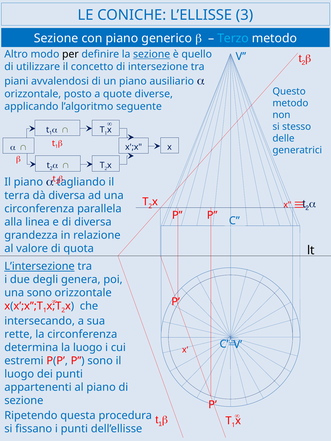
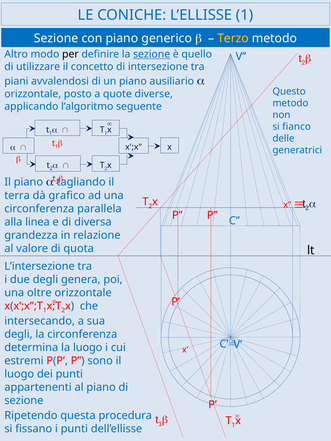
L’ELLISSE 3: 3 -> 1
Terzo colour: light blue -> yellow
stesso: stesso -> fianco
dà diversa: diversa -> grafico
L’intersezione underline: present -> none
una sono: sono -> oltre
rette at (18, 335): rette -> degli
